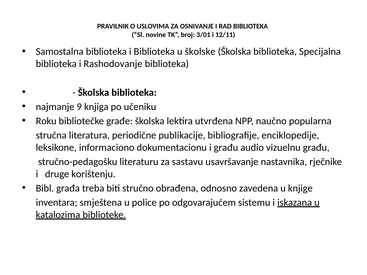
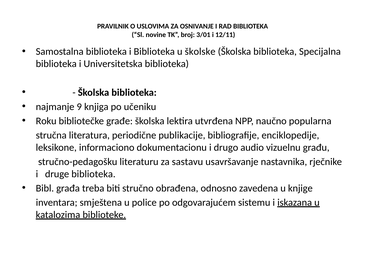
Rashodovanje: Rashodovanje -> Universitetska
i građu: građu -> drugo
druge korištenju: korištenju -> biblioteka
